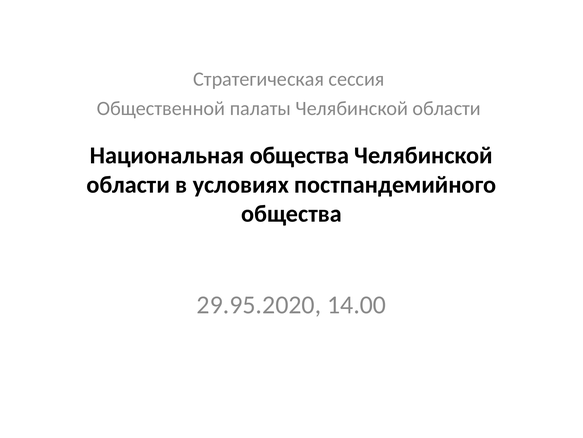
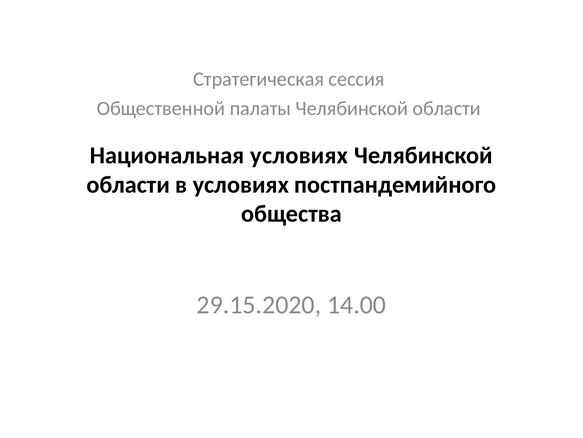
Национальная общества: общества -> условиях
29.95.2020: 29.95.2020 -> 29.15.2020
